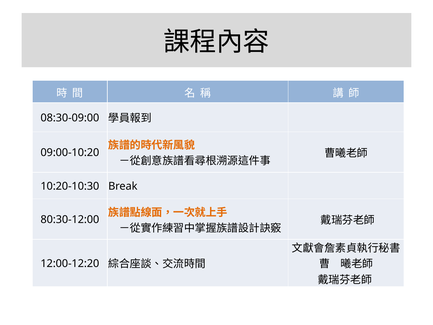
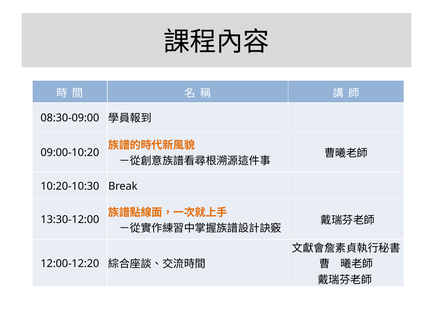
80:30-12:00: 80:30-12:00 -> 13:30-12:00
